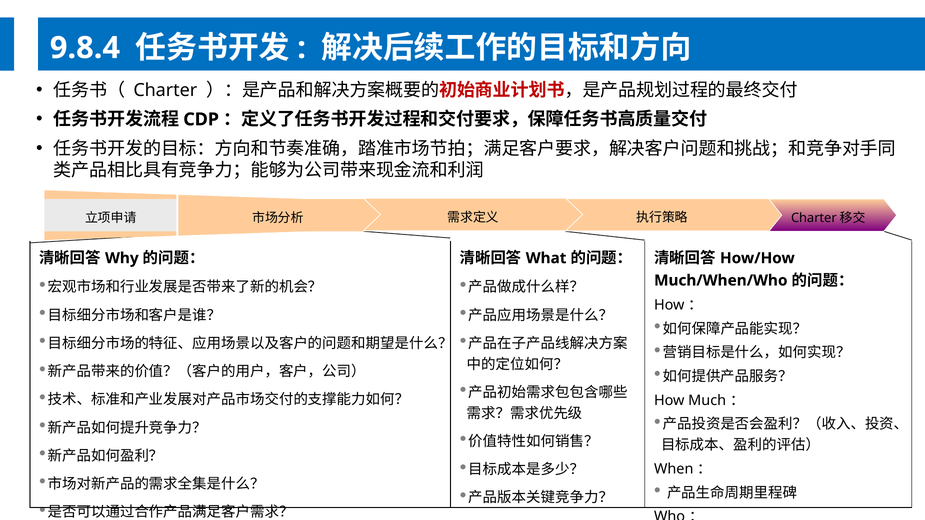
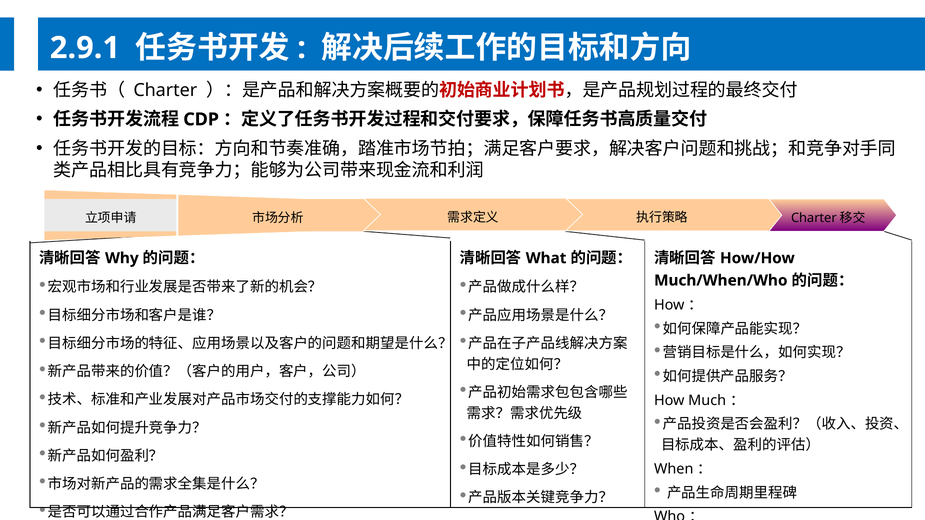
9.8.4: 9.8.4 -> 2.9.1
